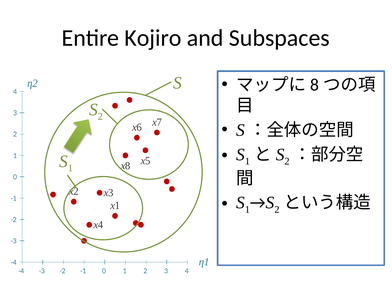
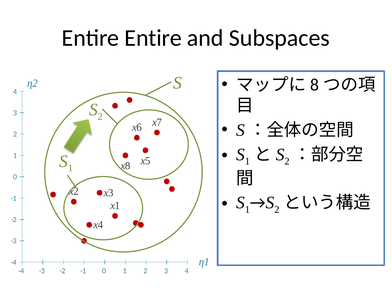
Entire Kojiro: Kojiro -> Entire
